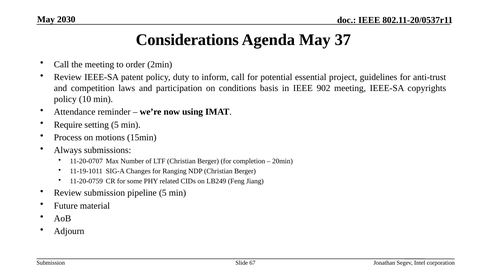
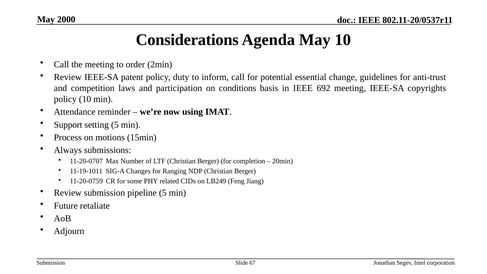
2030: 2030 -> 2000
May 37: 37 -> 10
project: project -> change
902: 902 -> 692
Require: Require -> Support
material: material -> retaliate
